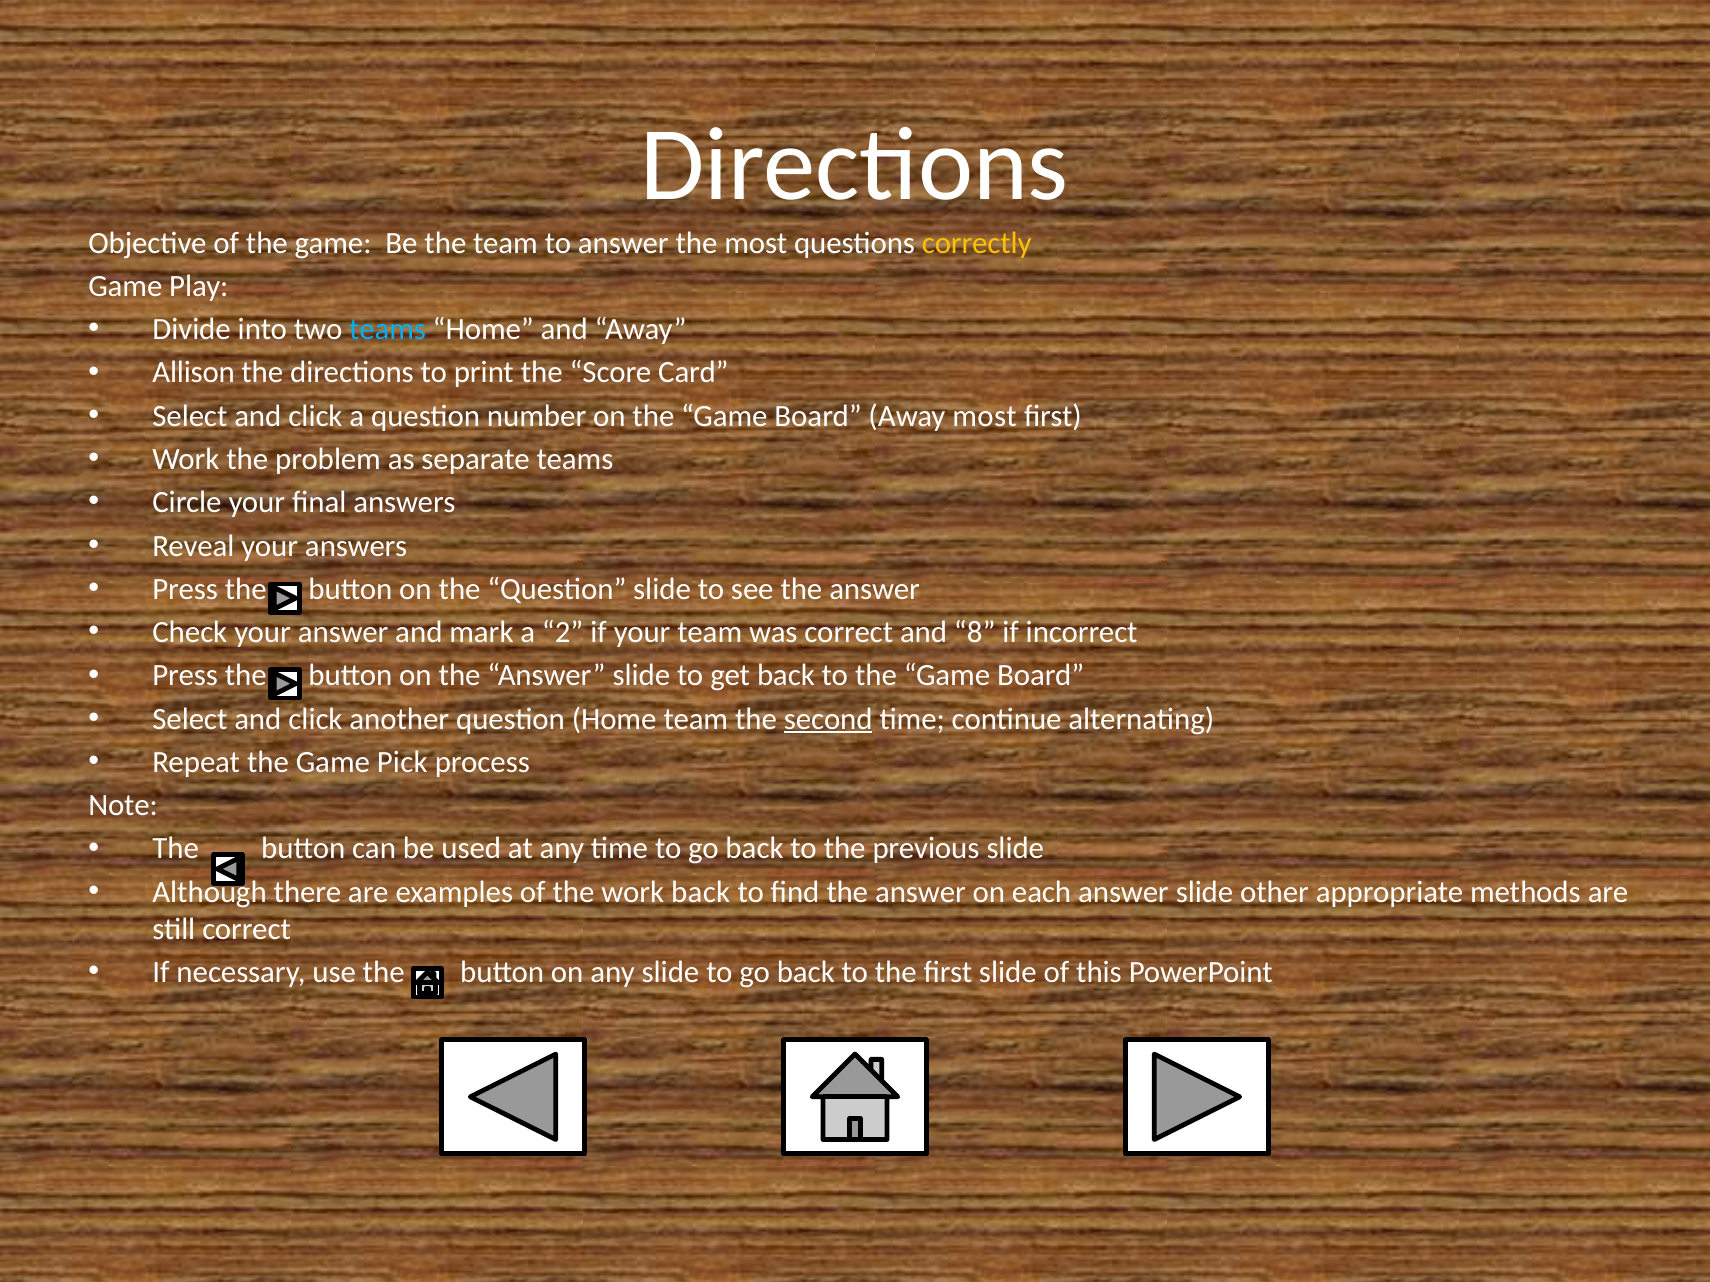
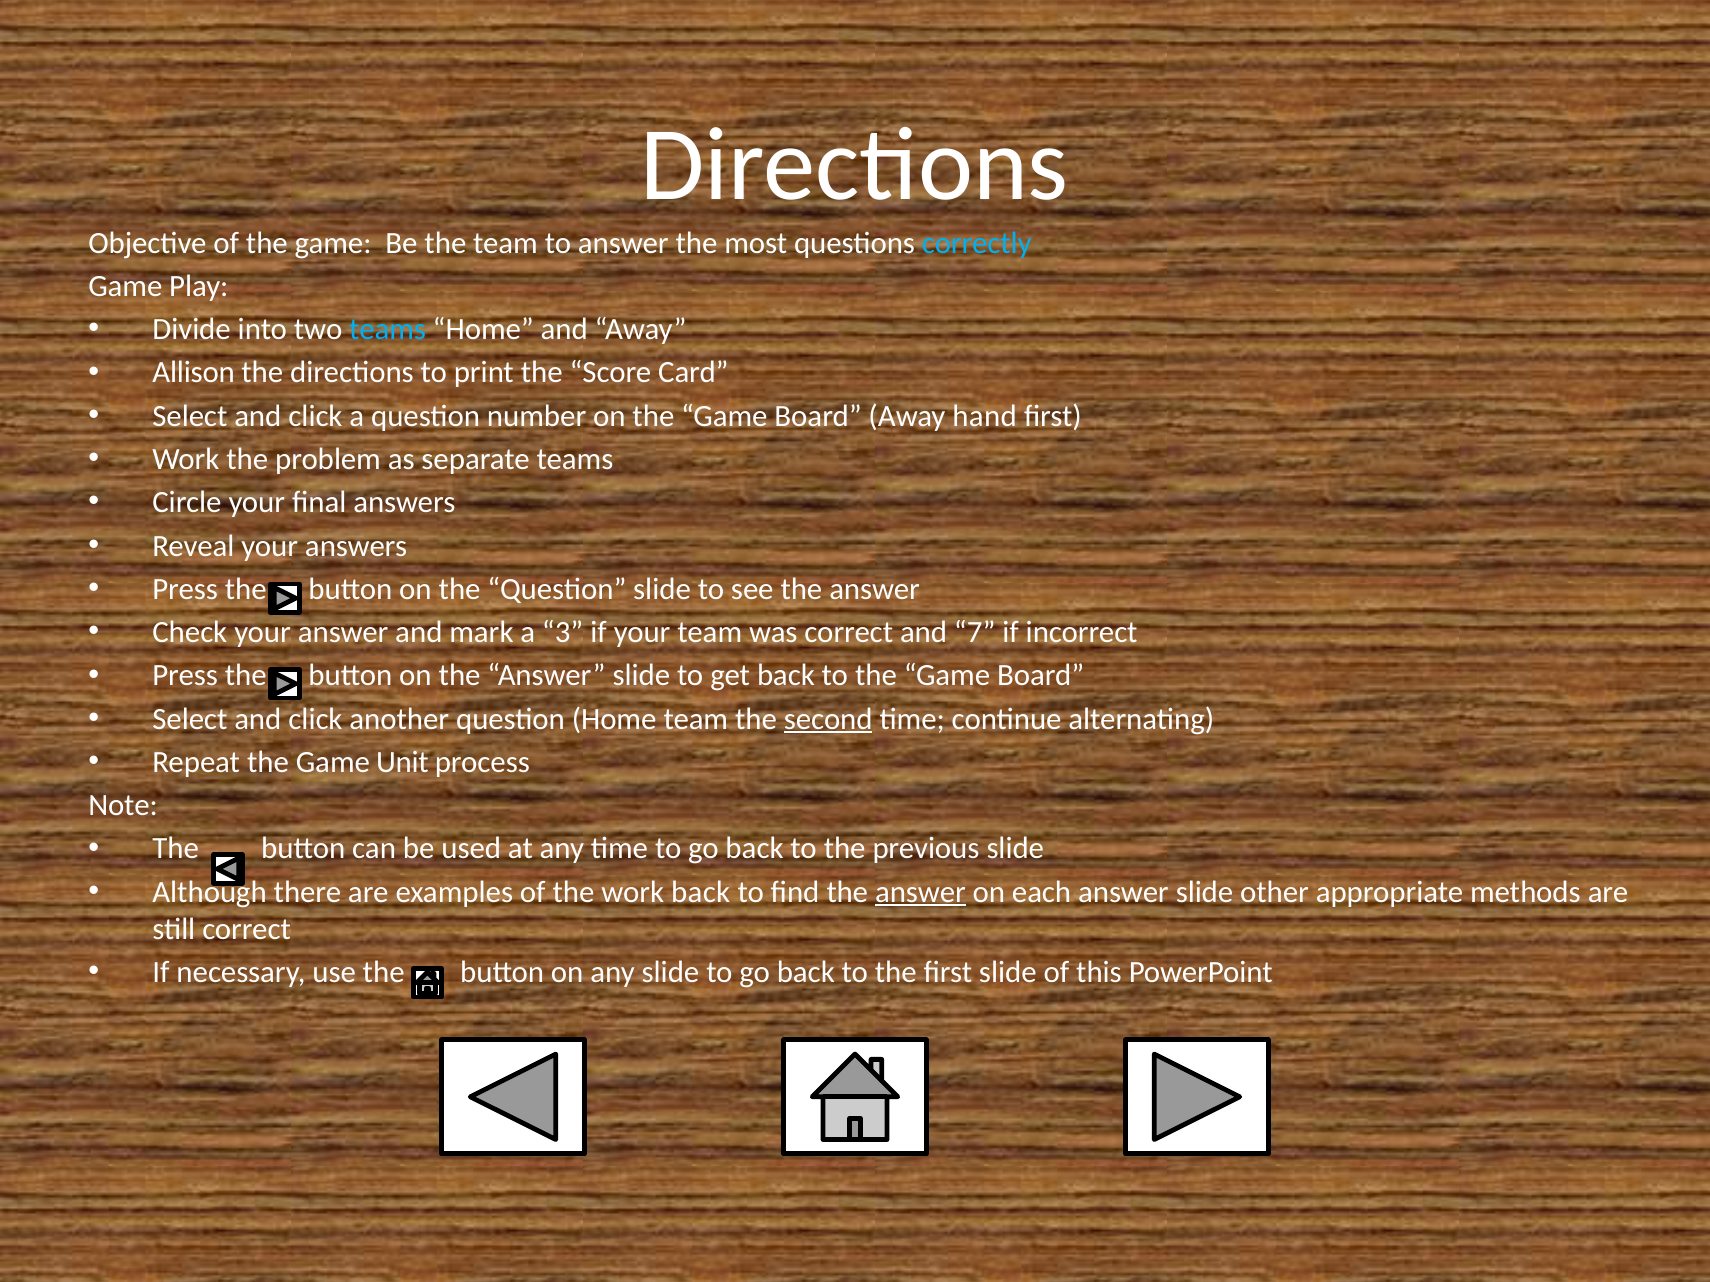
correctly colour: yellow -> light blue
Away most: most -> hand
2: 2 -> 3
8: 8 -> 7
Pick: Pick -> Unit
answer at (921, 892) underline: none -> present
